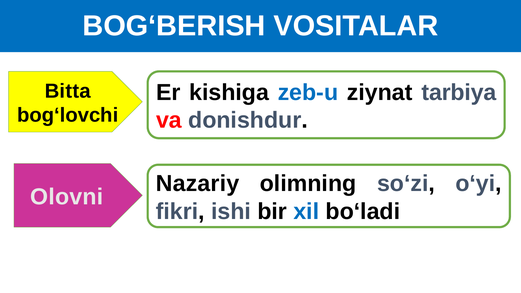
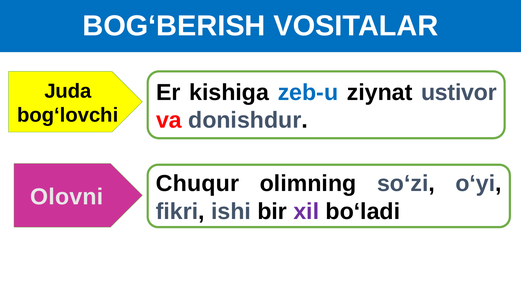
Bitta: Bitta -> Juda
tarbiya: tarbiya -> ustivor
Nazariy: Nazariy -> Chuqur
xil colour: blue -> purple
